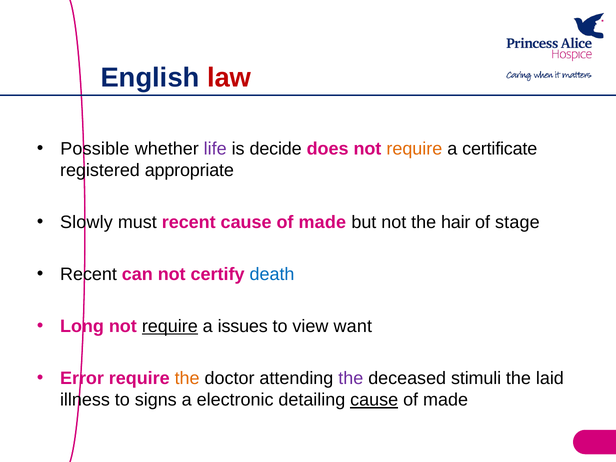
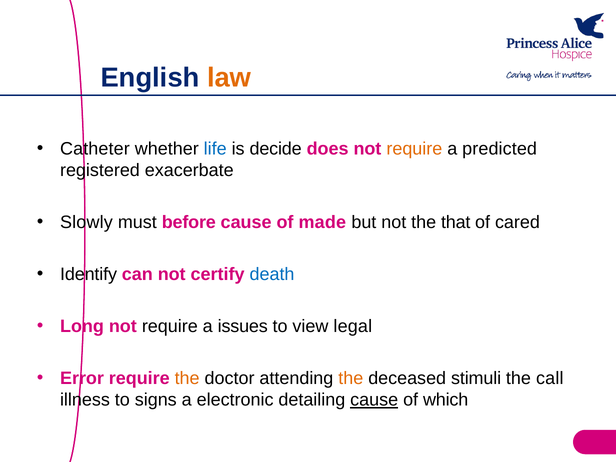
law colour: red -> orange
Possible: Possible -> Catheter
life colour: purple -> blue
certificate: certificate -> predicted
appropriate: appropriate -> exacerbate
must recent: recent -> before
hair: hair -> that
stage: stage -> cared
Recent at (88, 274): Recent -> Identify
require at (170, 326) underline: present -> none
want: want -> legal
the at (351, 378) colour: purple -> orange
laid: laid -> call
made at (446, 400): made -> which
